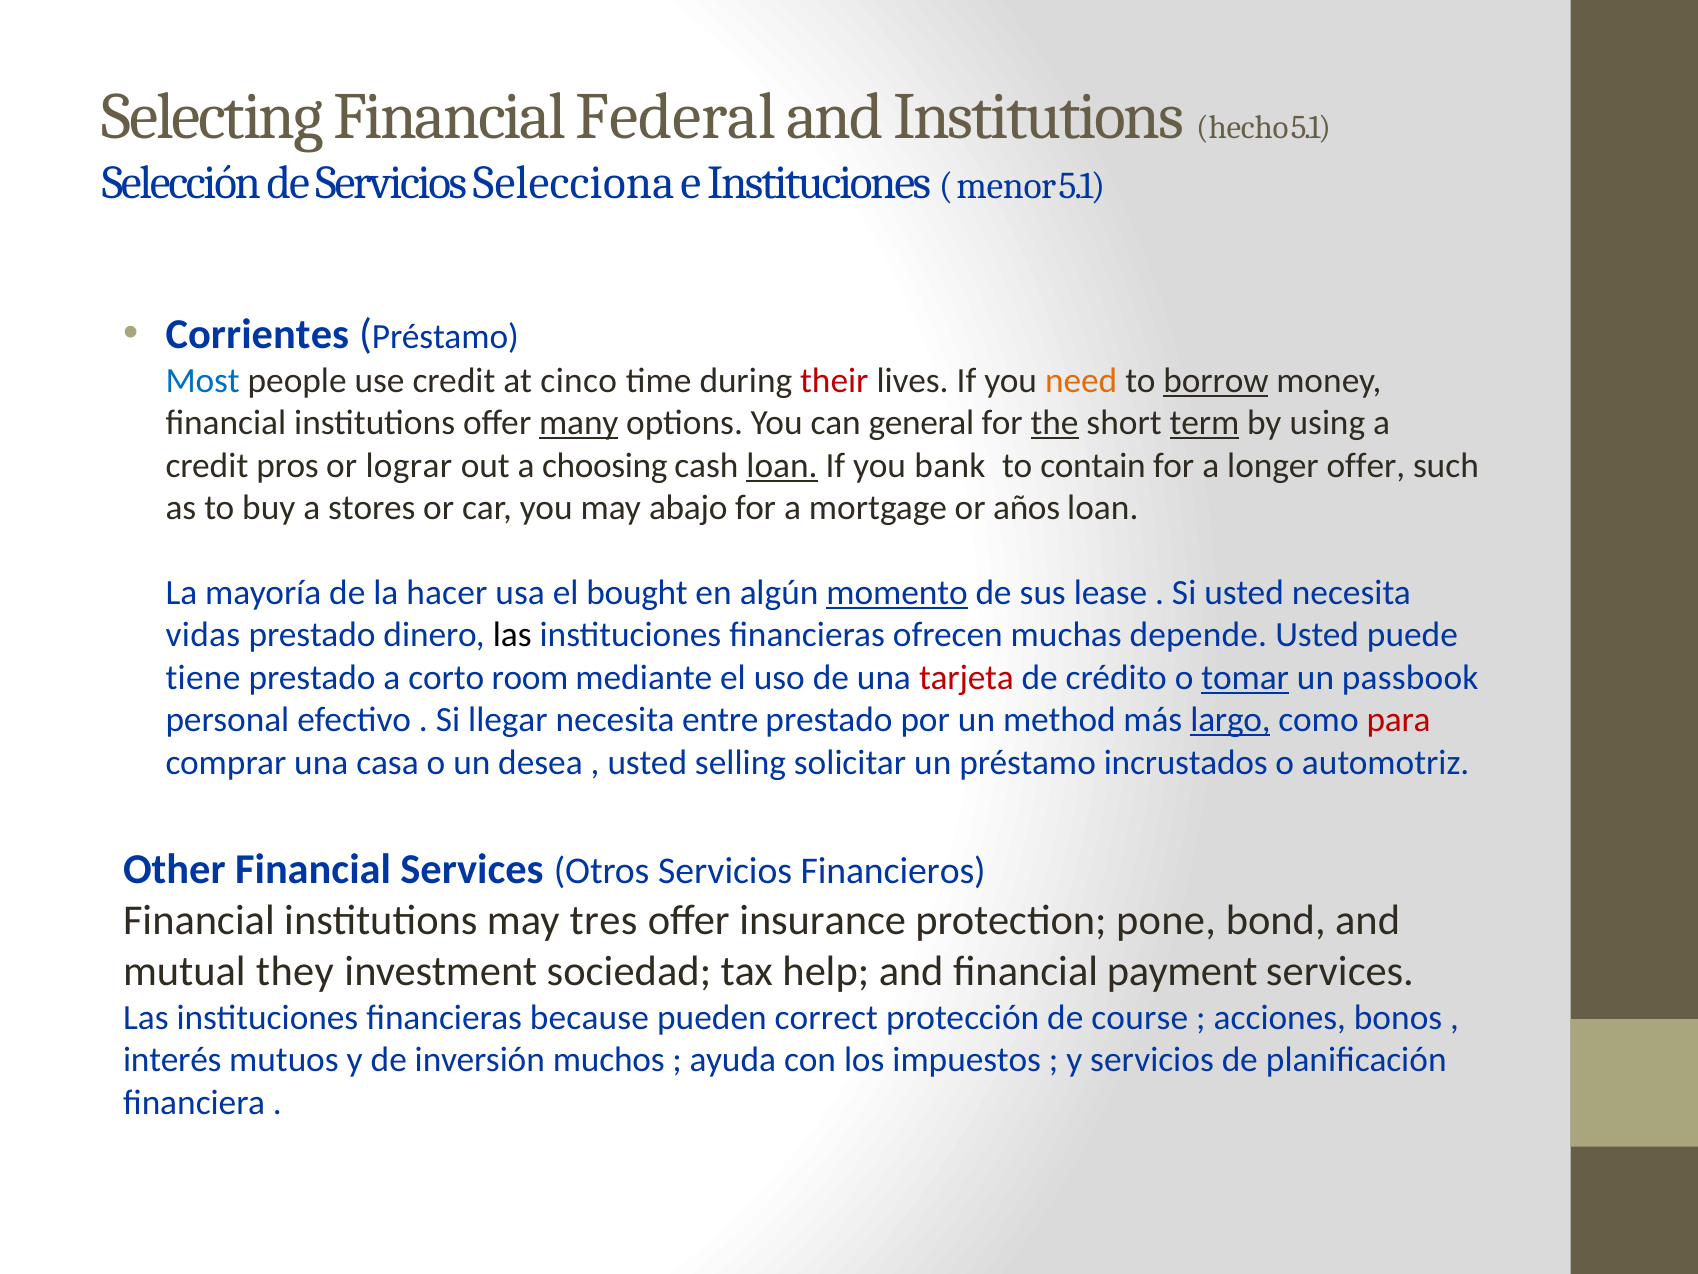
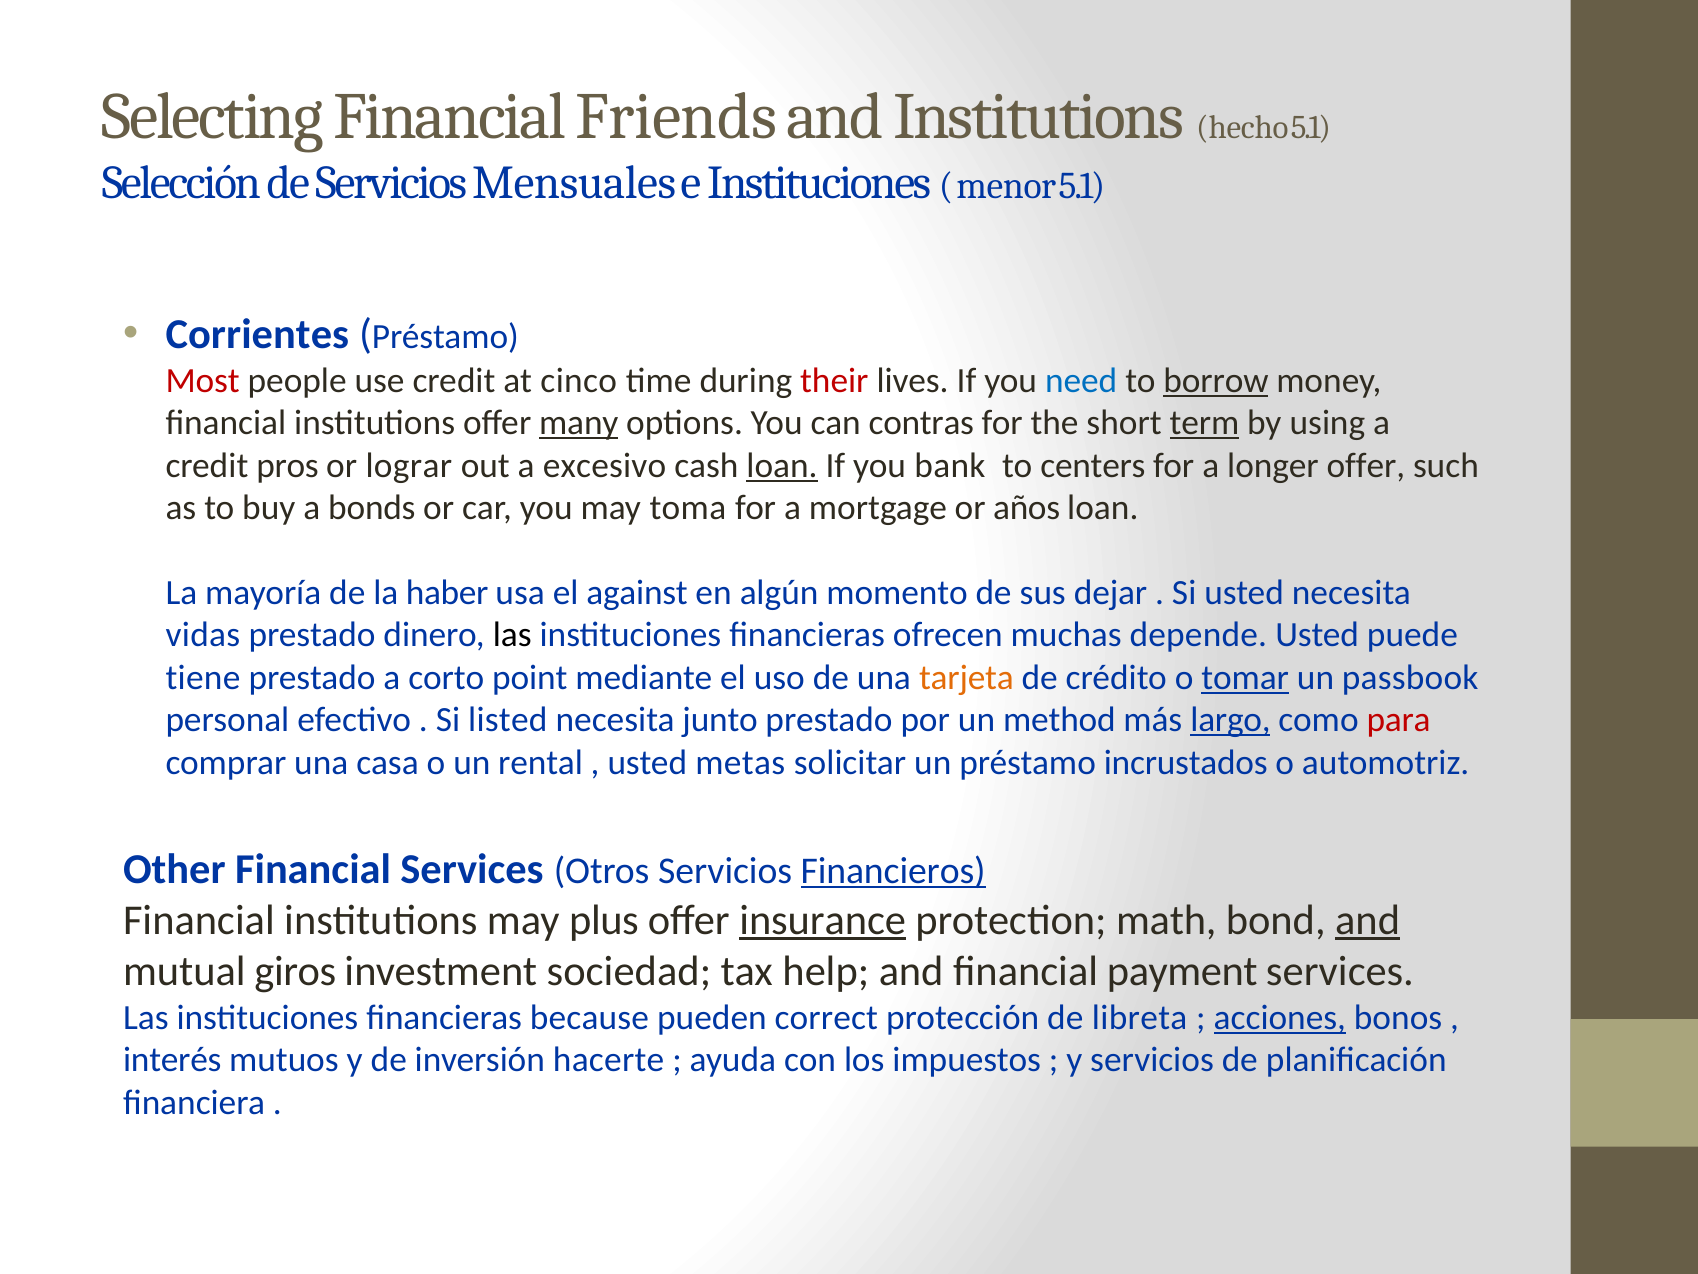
Federal: Federal -> Friends
Selecciona: Selecciona -> Mensuales
Most colour: blue -> red
need colour: orange -> blue
general: general -> contras
the underline: present -> none
choosing: choosing -> excesivo
contain: contain -> centers
stores: stores -> bonds
abajo: abajo -> toma
hacer: hacer -> haber
bought: bought -> against
momento underline: present -> none
lease: lease -> dejar
room: room -> point
tarjeta colour: red -> orange
llegar: llegar -> listed
entre: entre -> junto
desea: desea -> rental
selling: selling -> metas
Financieros underline: none -> present
tres: tres -> plus
insurance underline: none -> present
pone: pone -> math
and at (1368, 920) underline: none -> present
they: they -> giros
course: course -> libreta
acciones underline: none -> present
muchos: muchos -> hacerte
